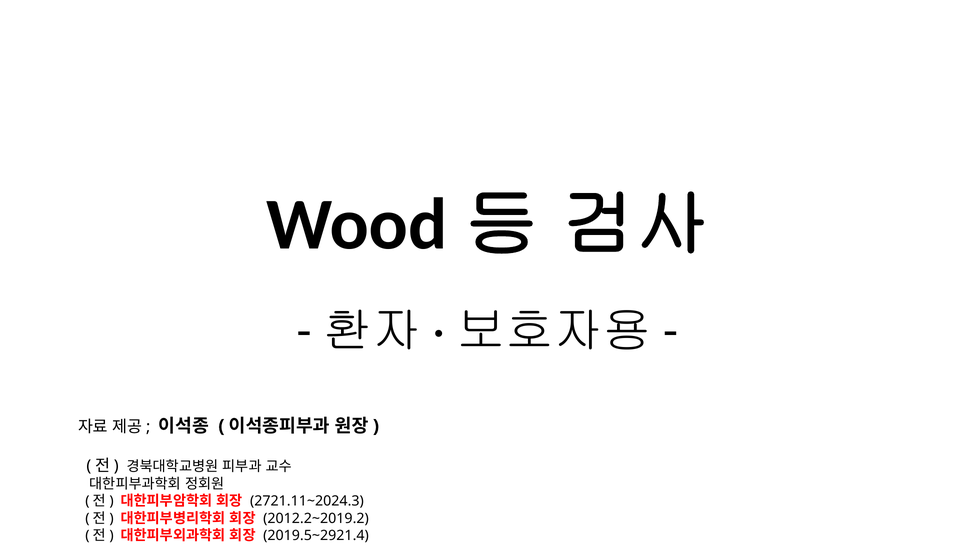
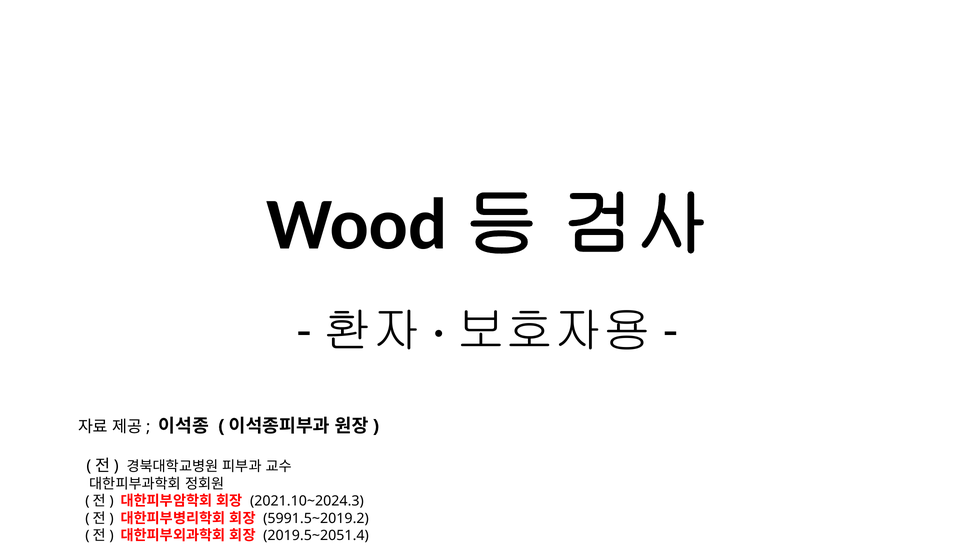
2721.11~2024.3: 2721.11~2024.3 -> 2021.10~2024.3
2012.2~2019.2: 2012.2~2019.2 -> 5991.5~2019.2
2019.5~2921.4: 2019.5~2921.4 -> 2019.5~2051.4
